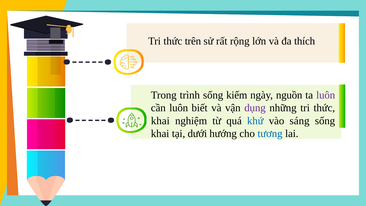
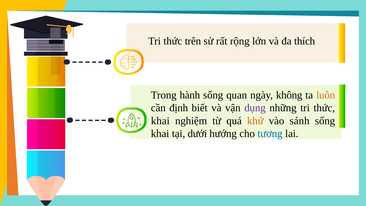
trình: trình -> hành
kiếm: kiếm -> quan
nguồn: nguồn -> không
luôn at (326, 95) colour: purple -> orange
cần luôn: luôn -> định
khứ colour: blue -> orange
sáng: sáng -> sánh
